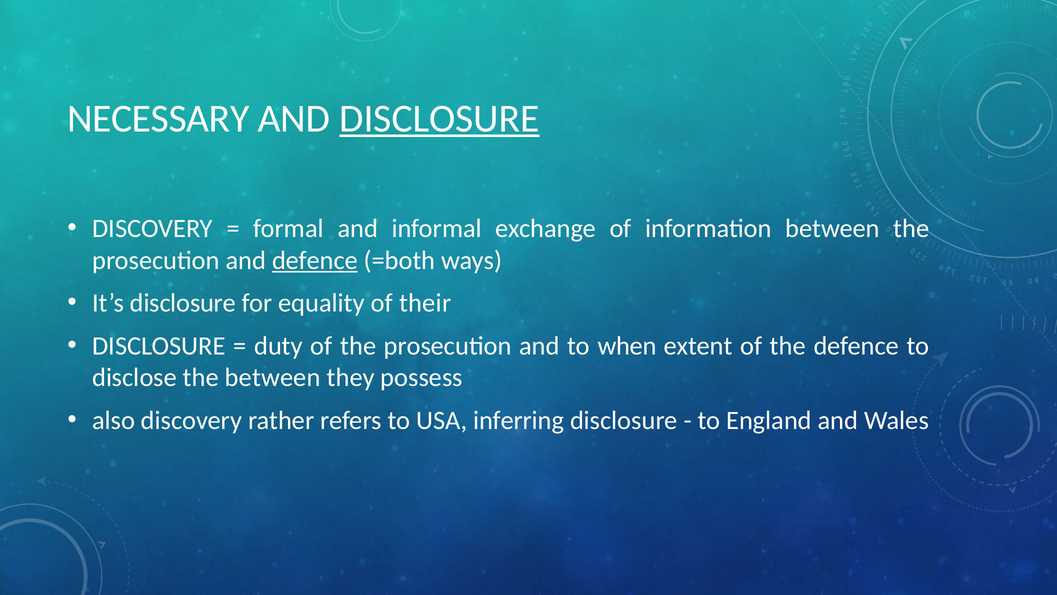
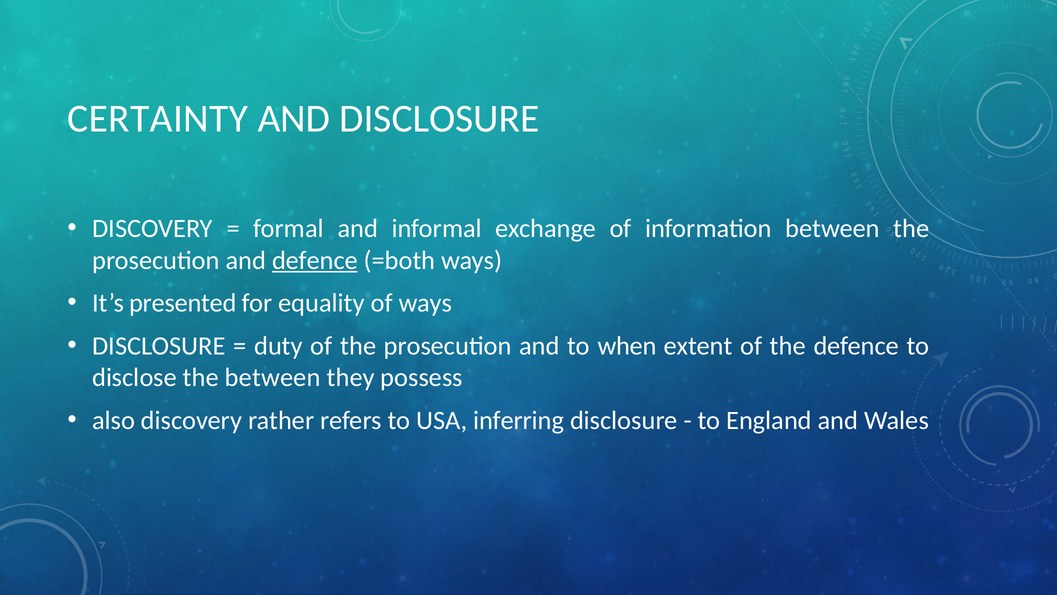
NECESSARY: NECESSARY -> CERTAINTY
DISCLOSURE at (439, 119) underline: present -> none
It’s disclosure: disclosure -> presented
of their: their -> ways
